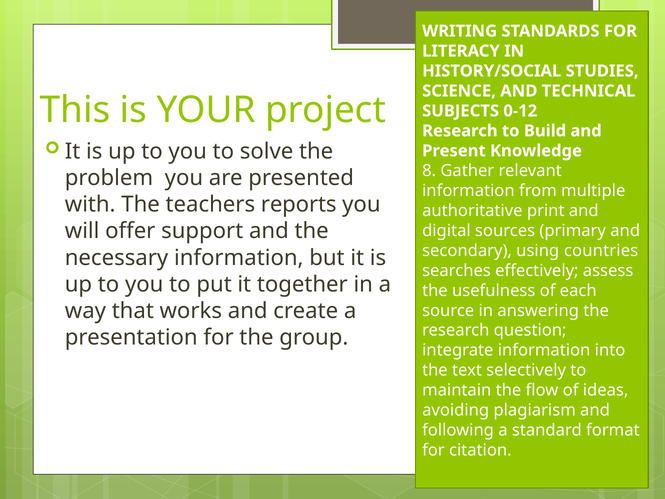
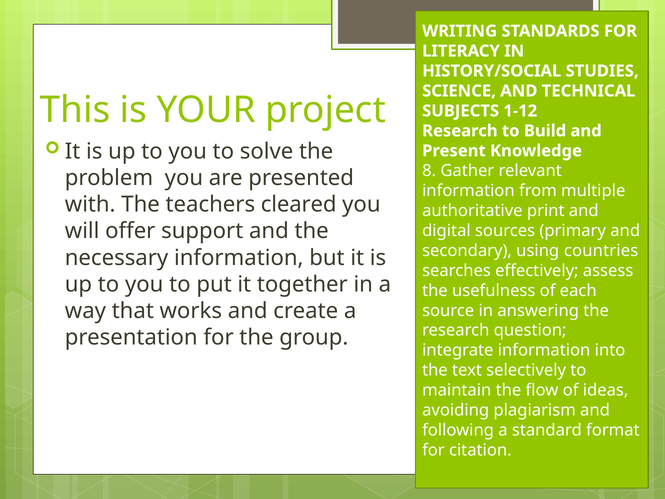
0-12: 0-12 -> 1-12
reports: reports -> cleared
